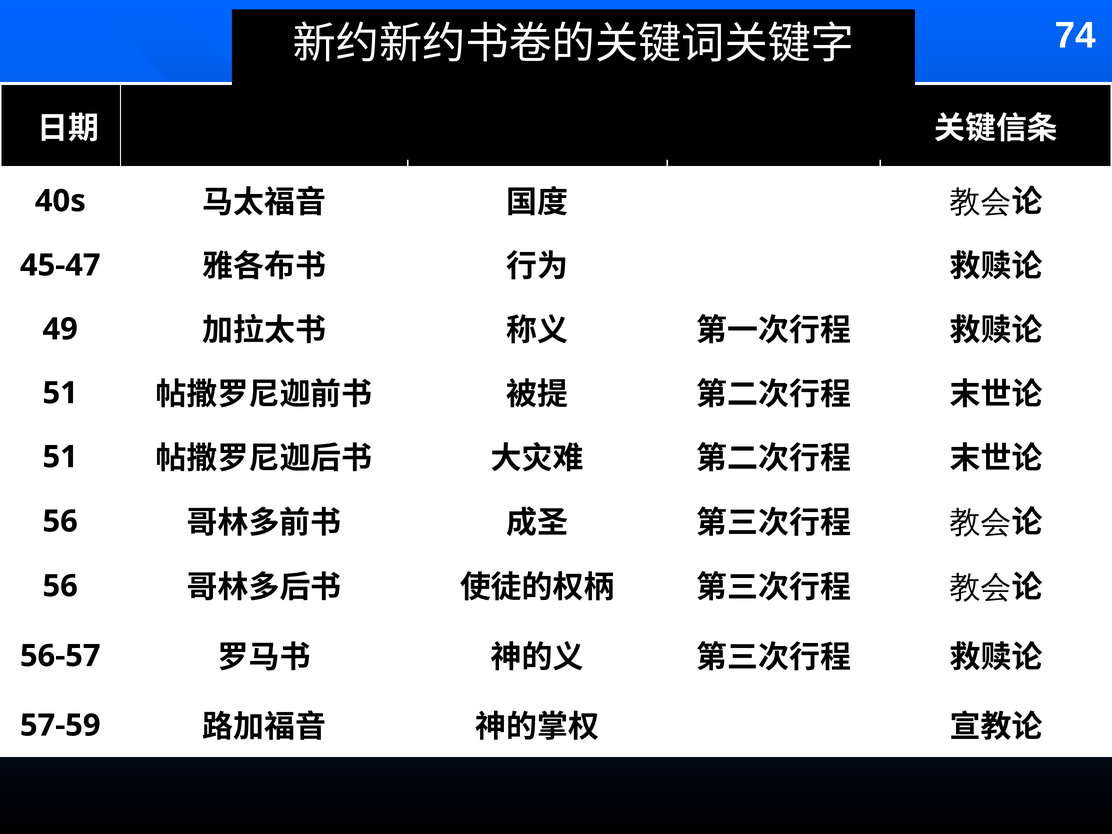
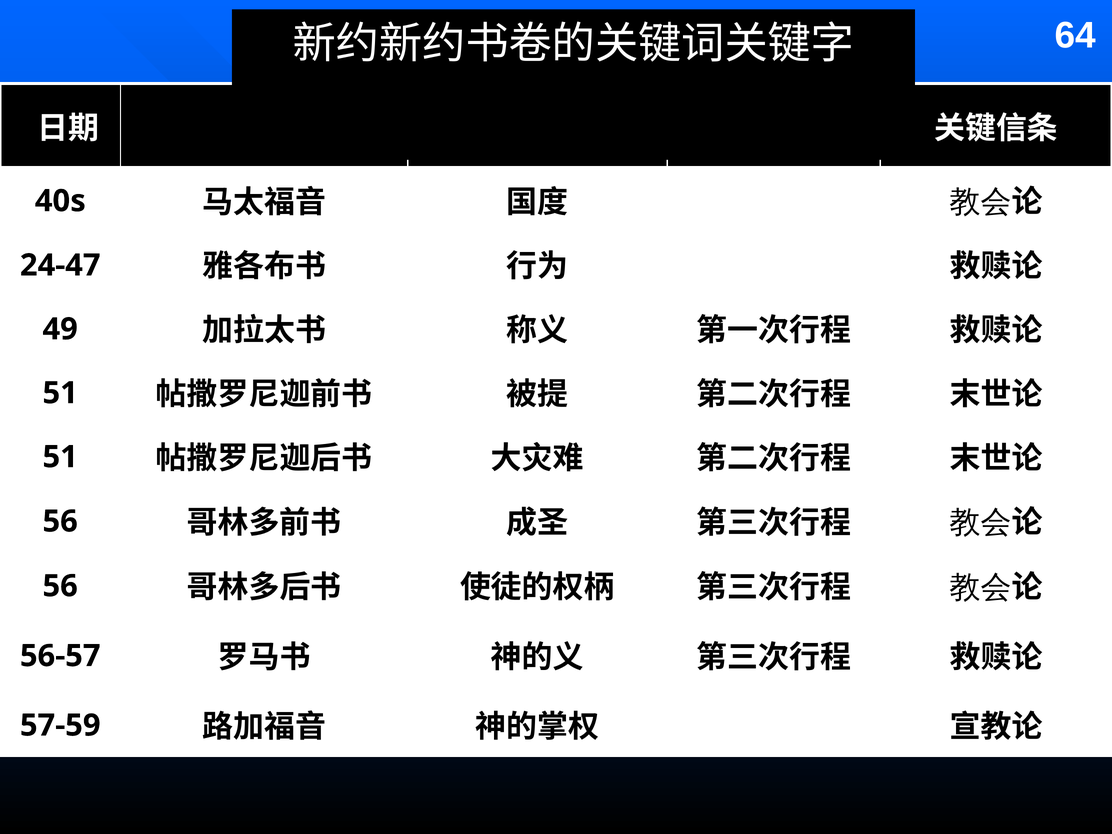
74: 74 -> 64
45-47: 45-47 -> 24-47
